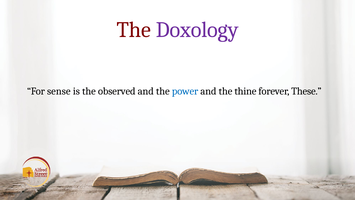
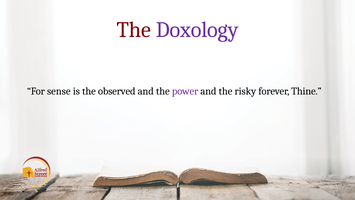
power colour: blue -> purple
thine: thine -> risky
These: These -> Thine
